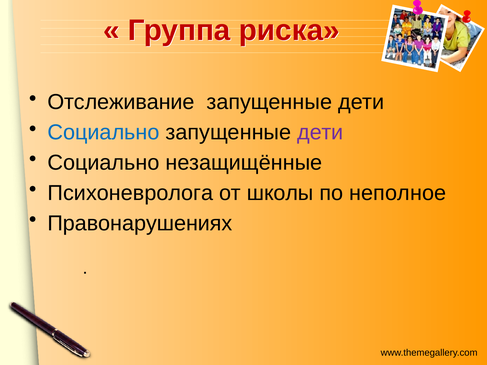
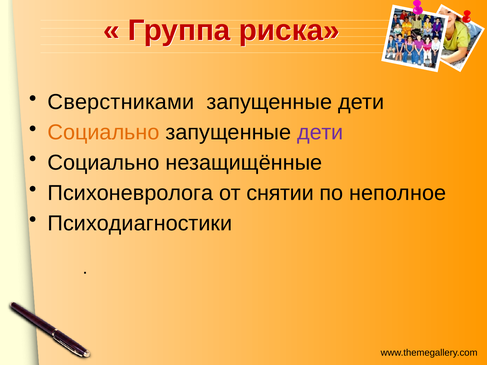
Отслеживание: Отслеживание -> Сверстниками
Социально at (104, 132) colour: blue -> orange
школы: школы -> снятии
Правонарушениях: Правонарушениях -> Психодиагностики
